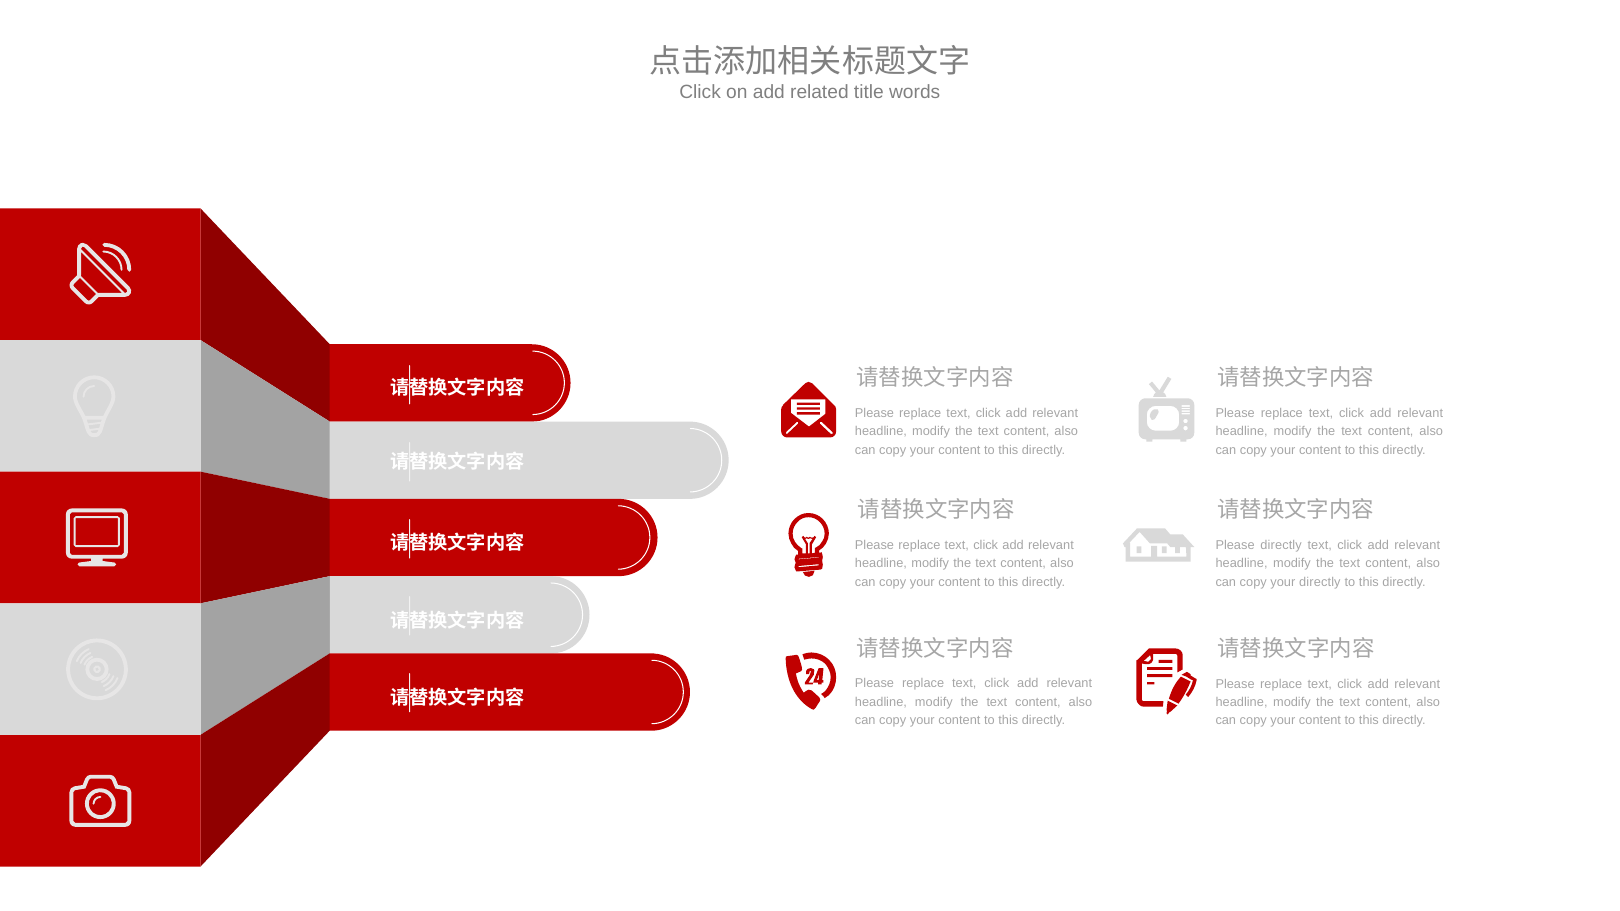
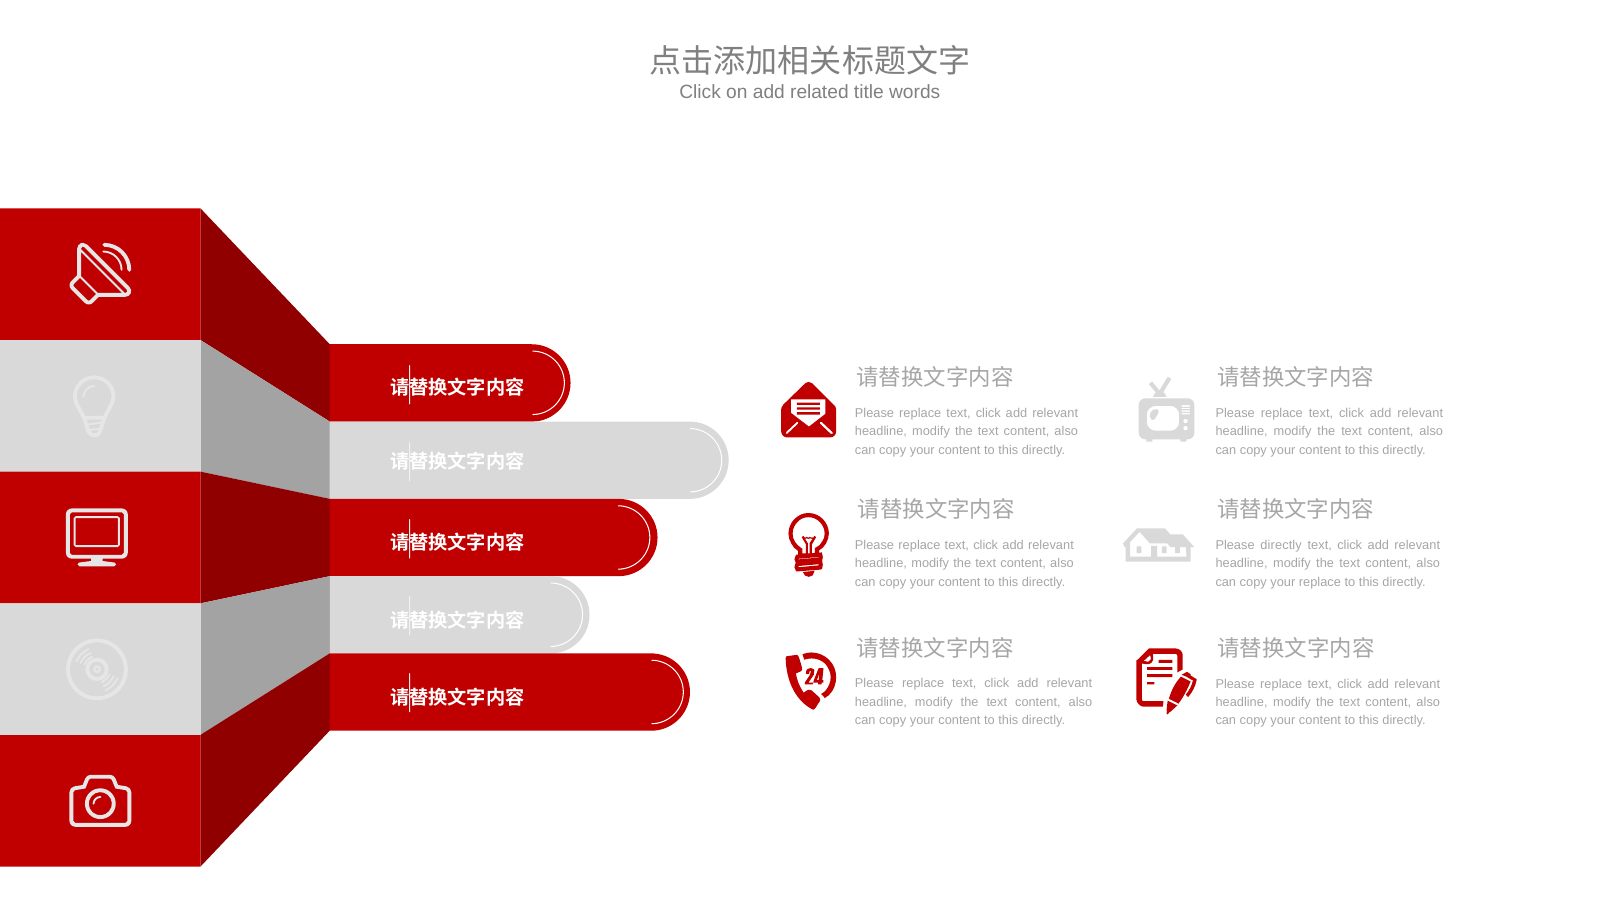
your directly: directly -> replace
